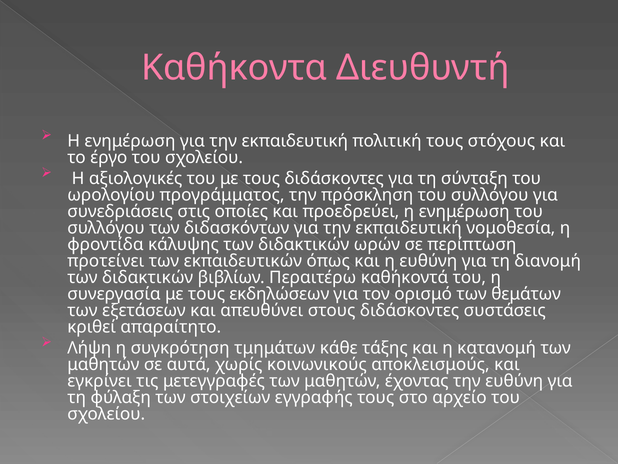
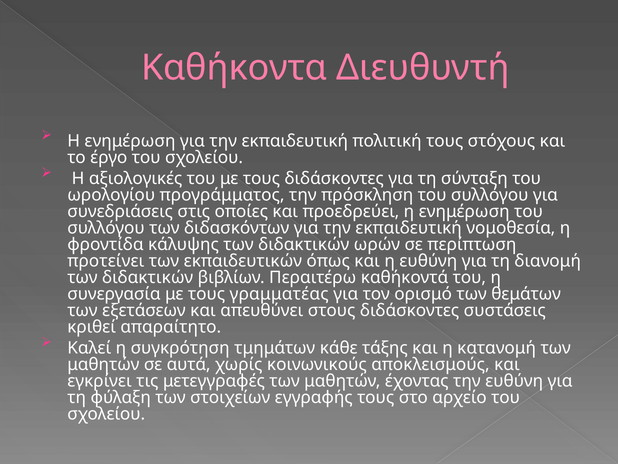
εκδηλώσεων: εκδηλώσεων -> γραμματέας
Λήψη: Λήψη -> Καλεί
